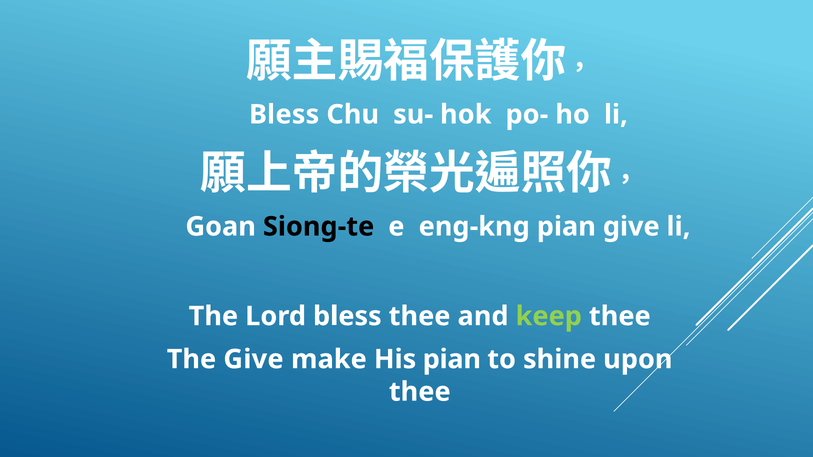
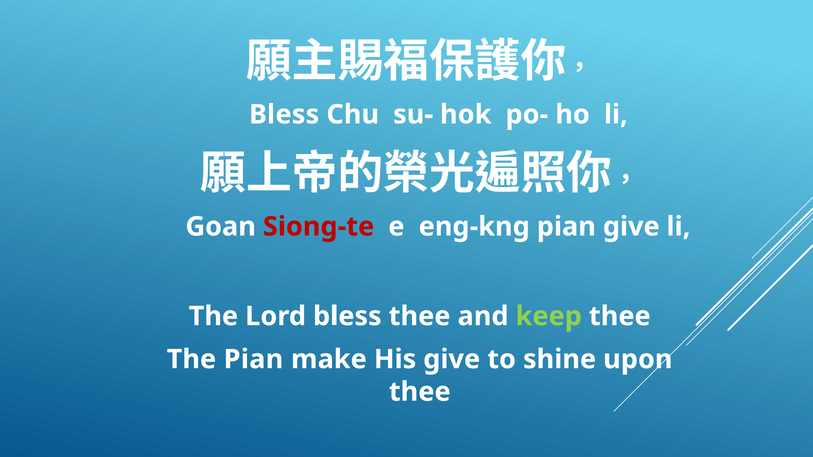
Siong-te colour: black -> red
The Give: Give -> Pian
His pian: pian -> give
